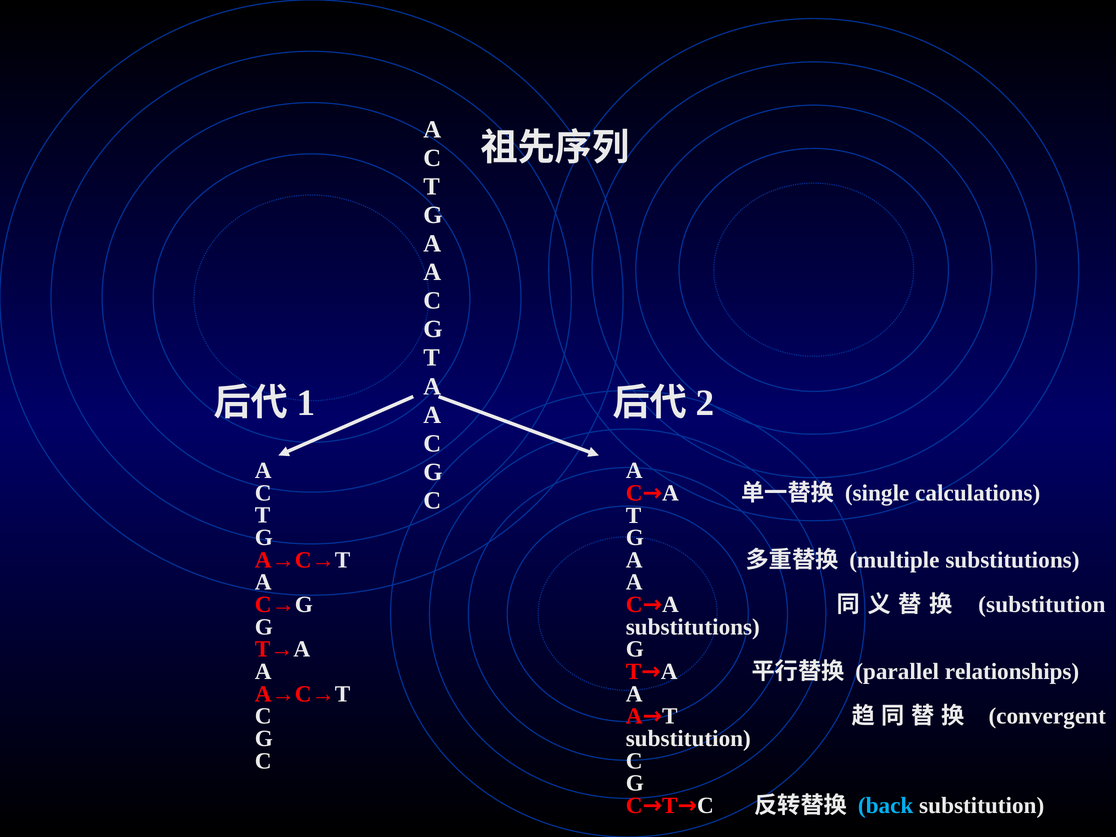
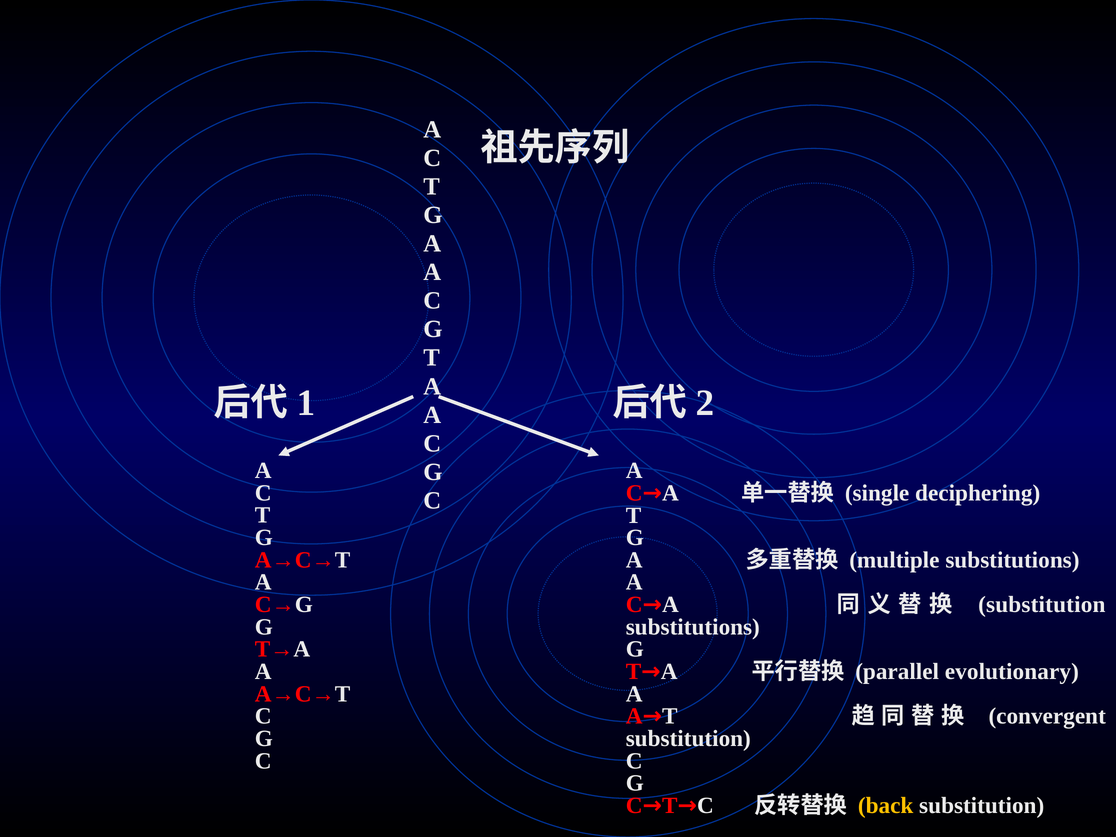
calculations: calculations -> deciphering
relationships: relationships -> evolutionary
back colour: light blue -> yellow
